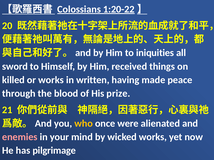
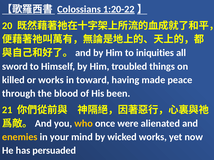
received: received -> troubled
written: written -> toward
prize: prize -> been
enemies colour: pink -> yellow
pilgrimage: pilgrimage -> persuaded
